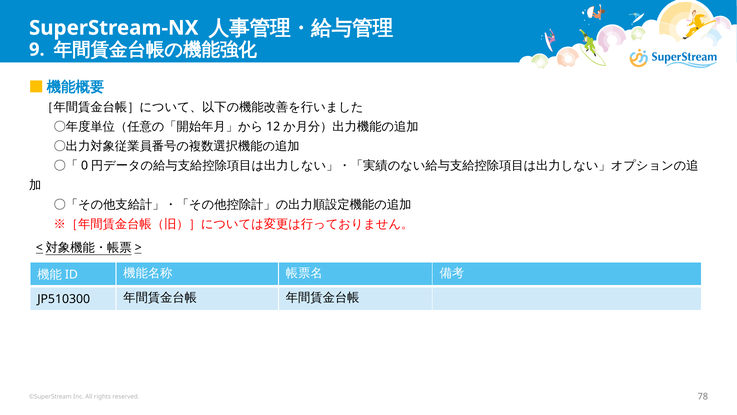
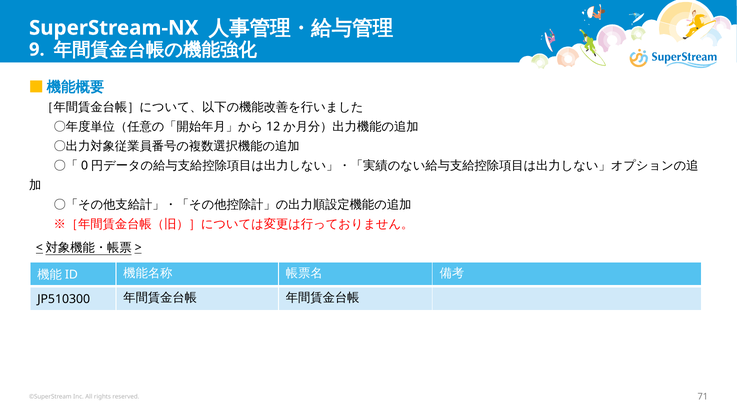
78: 78 -> 71
